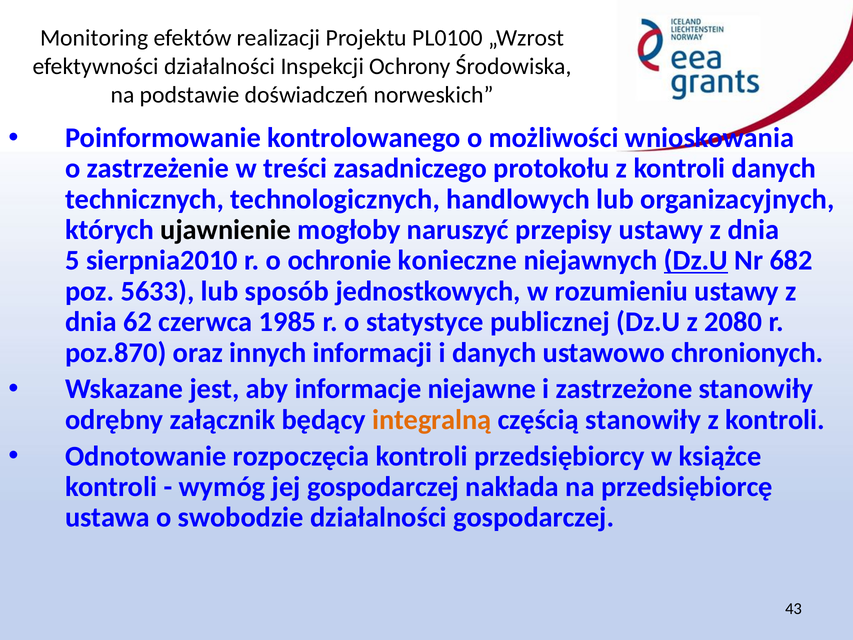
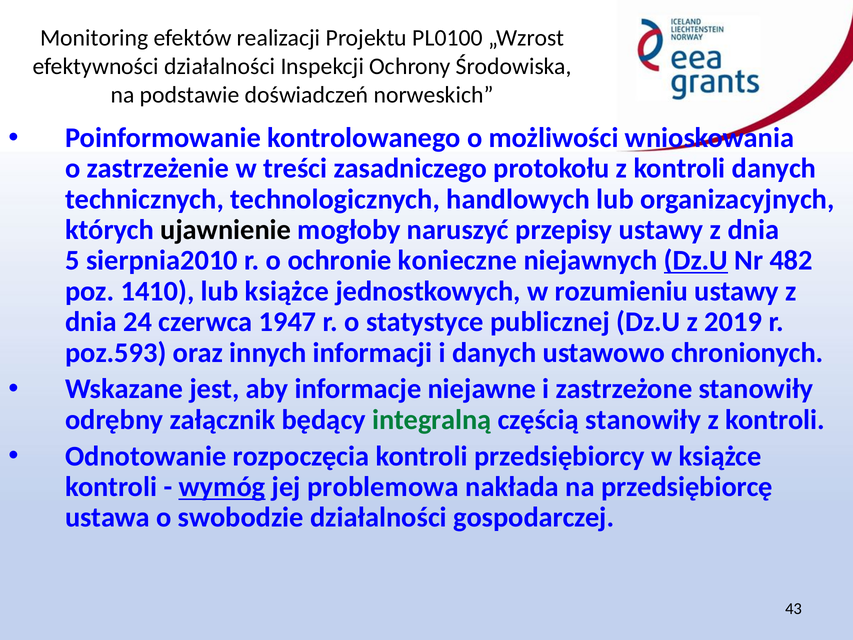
682: 682 -> 482
5633: 5633 -> 1410
lub sposób: sposób -> książce
62: 62 -> 24
1985: 1985 -> 1947
2080: 2080 -> 2019
poz.870: poz.870 -> poz.593
integralną colour: orange -> green
wymóg underline: none -> present
jej gospodarczej: gospodarczej -> problemowa
